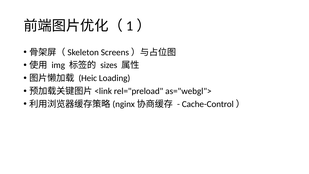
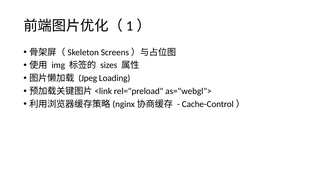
Heic: Heic -> Jpeg
